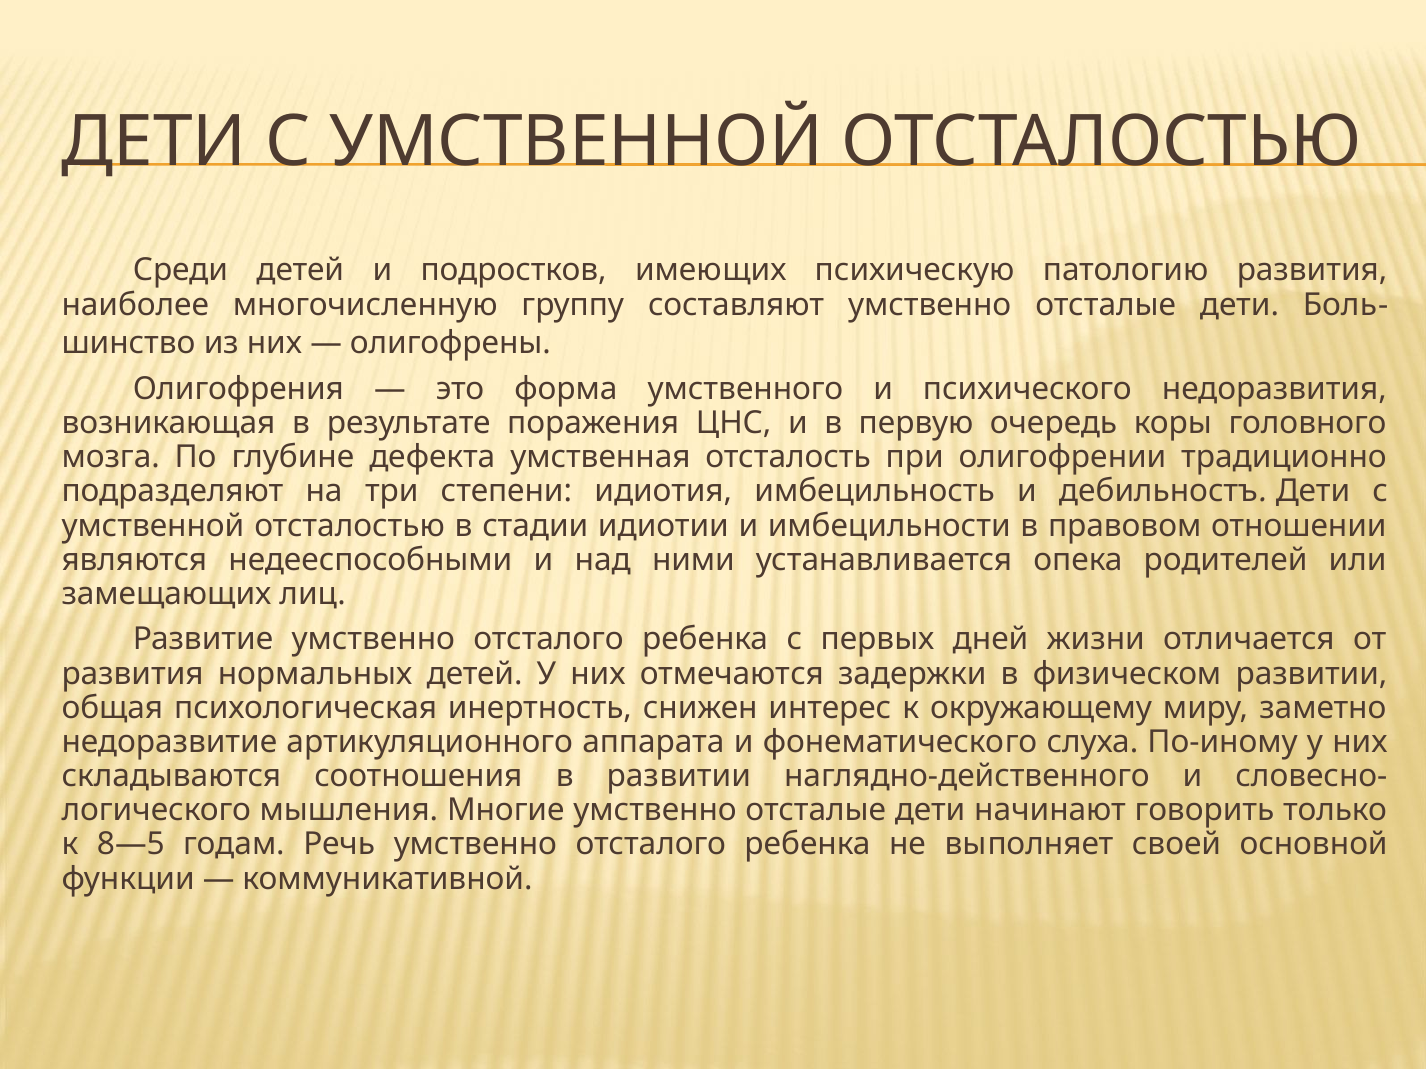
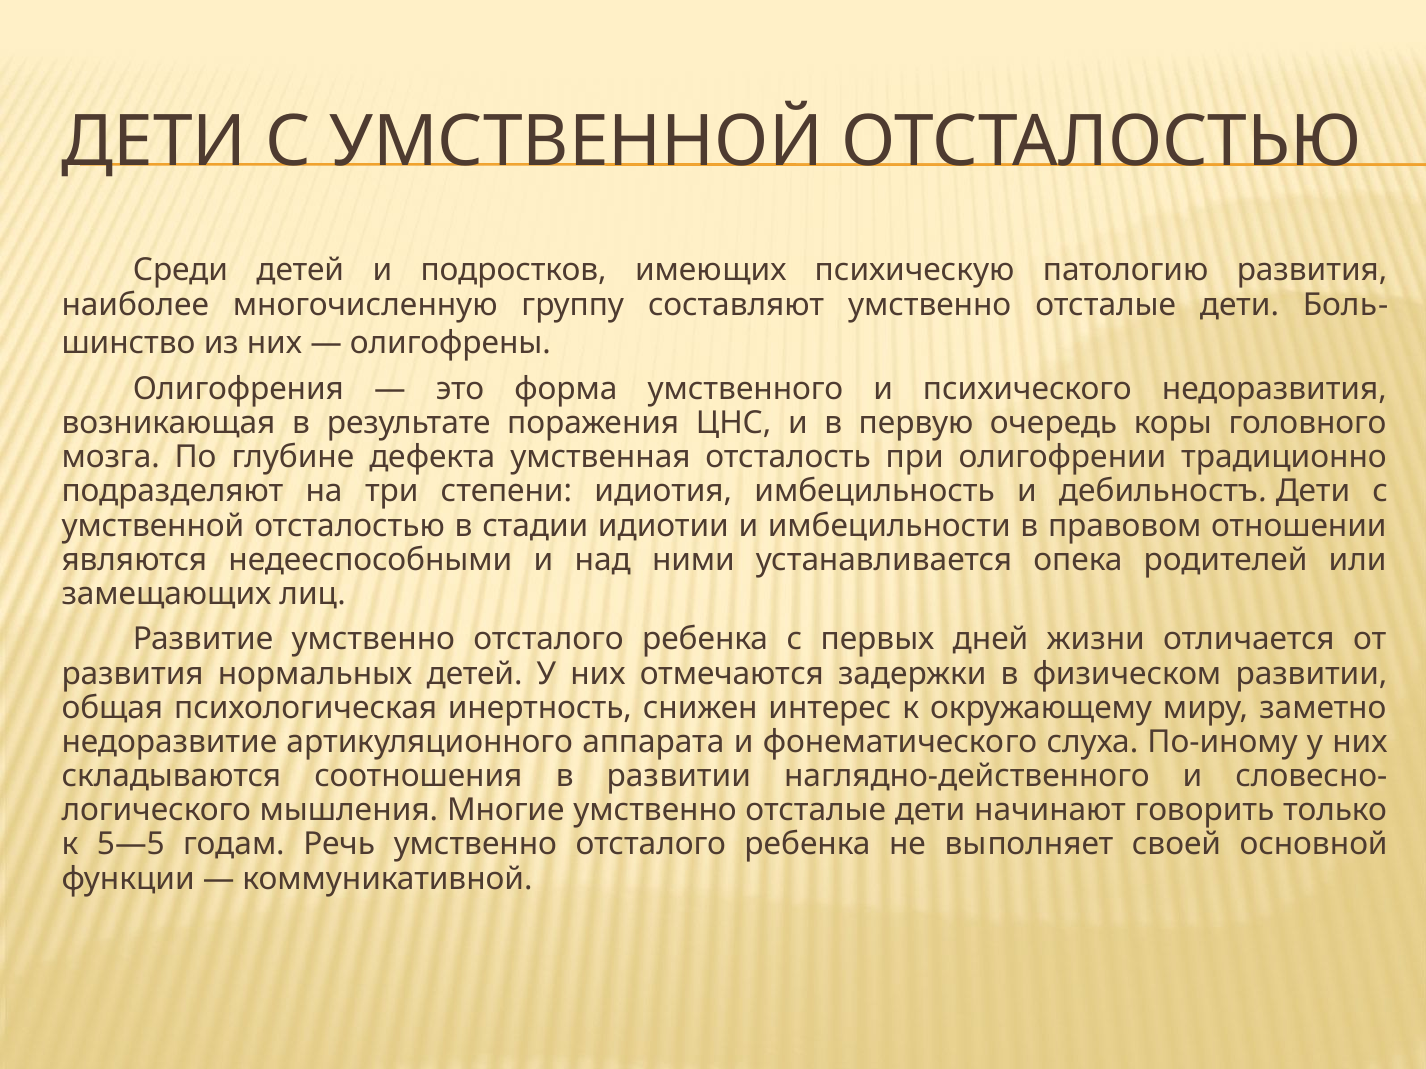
8—5: 8—5 -> 5—5
